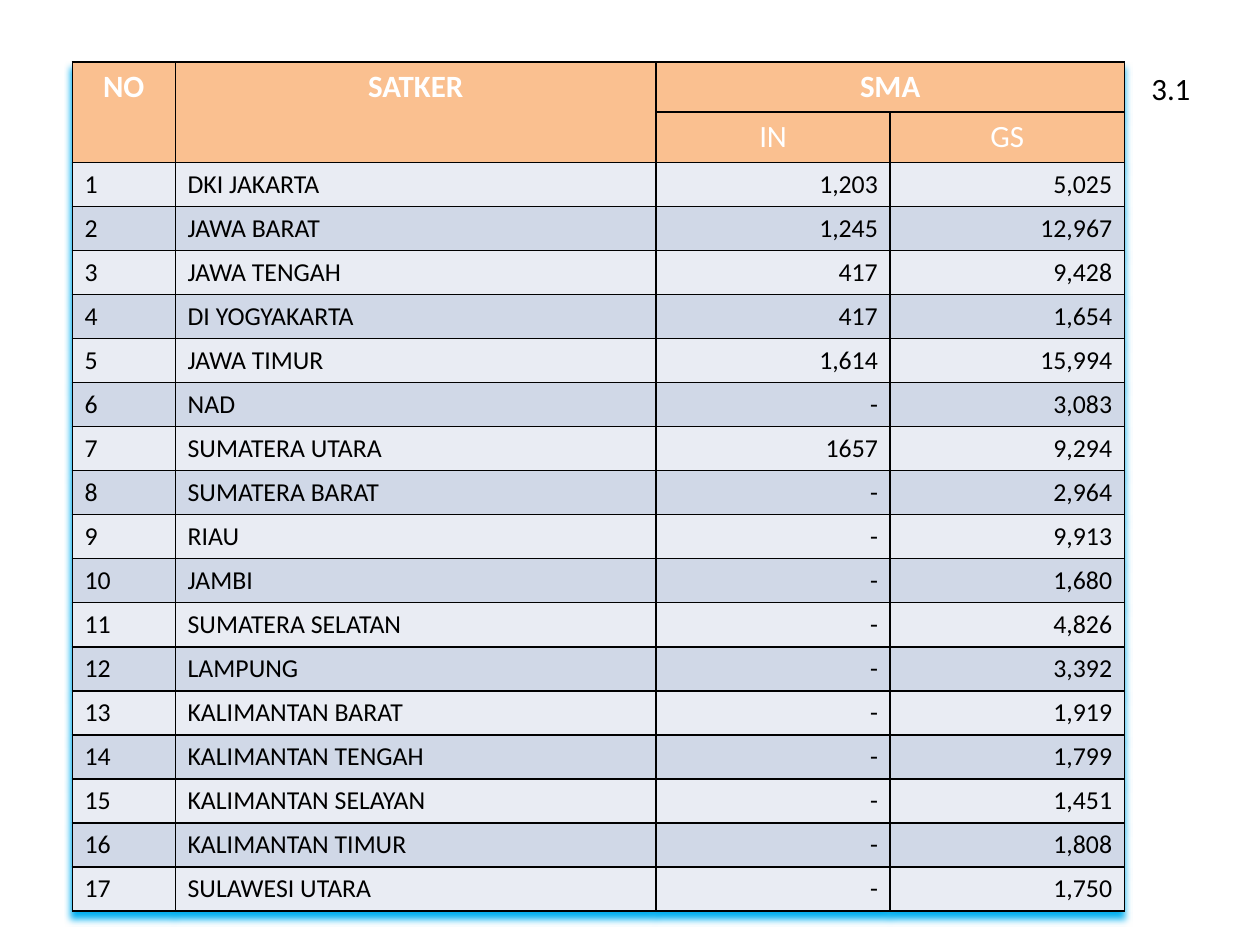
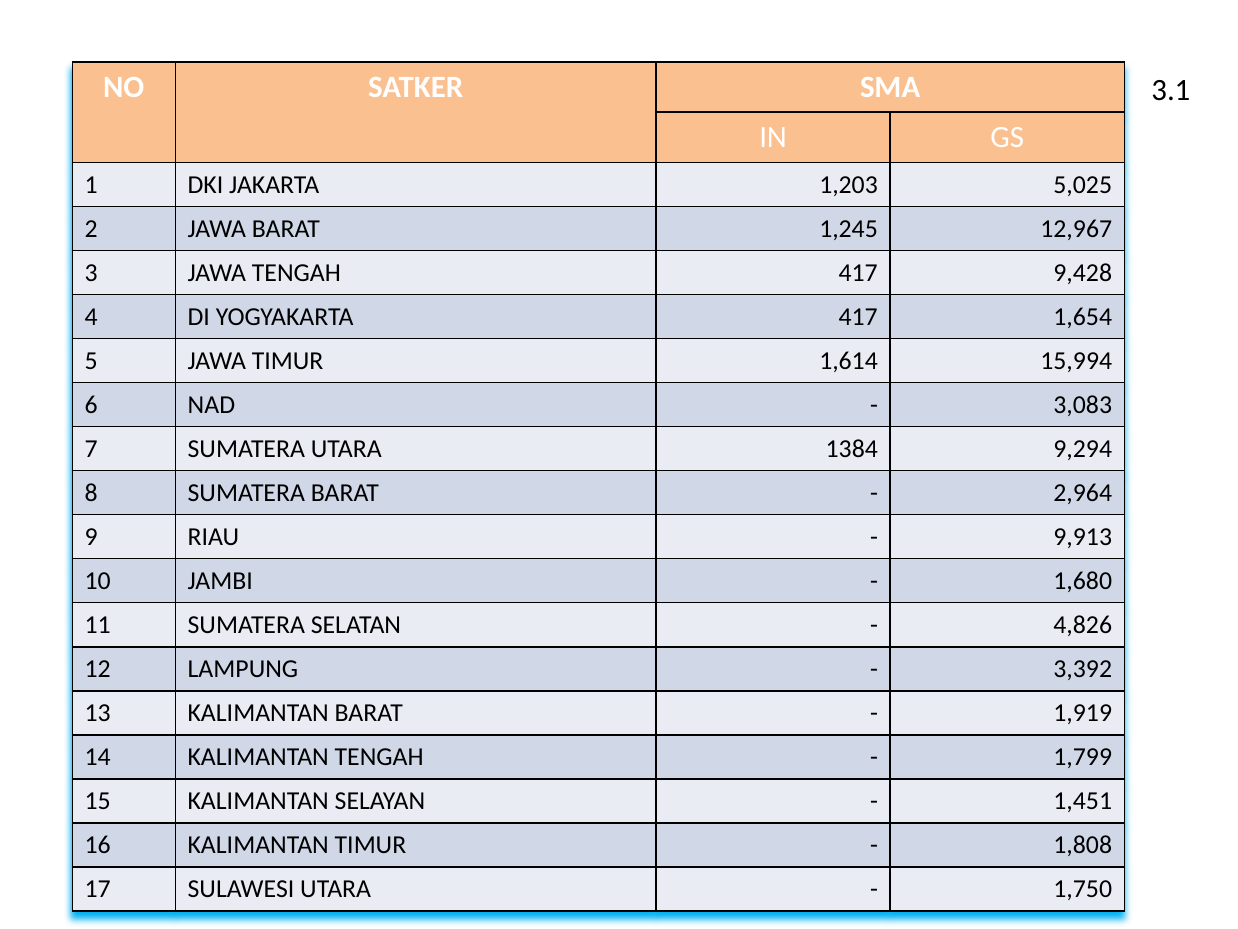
1657: 1657 -> 1384
